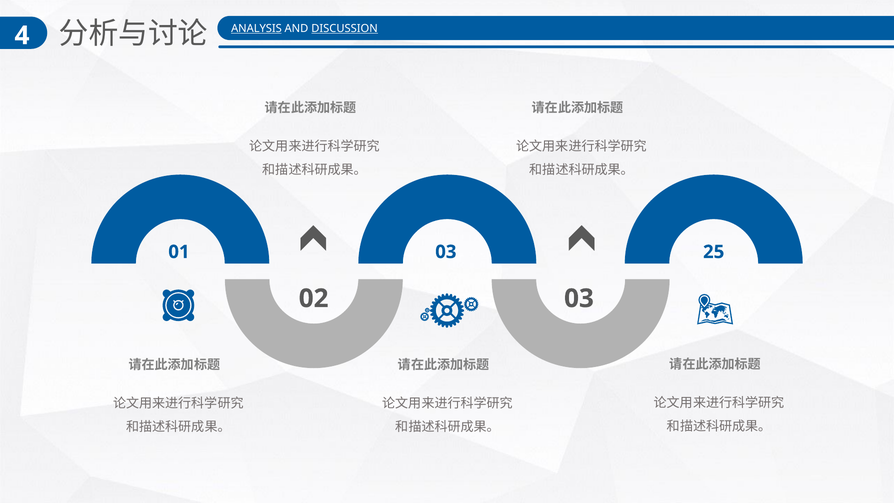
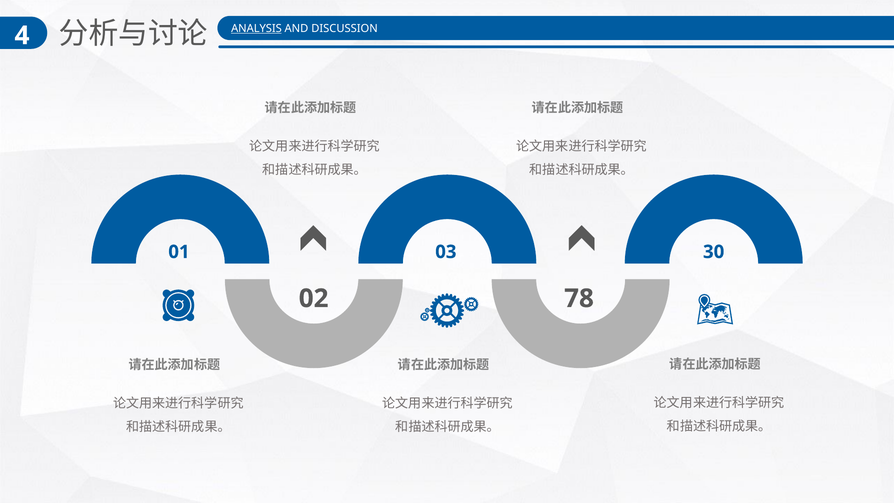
DISCUSSION underline: present -> none
25: 25 -> 30
02 03: 03 -> 78
